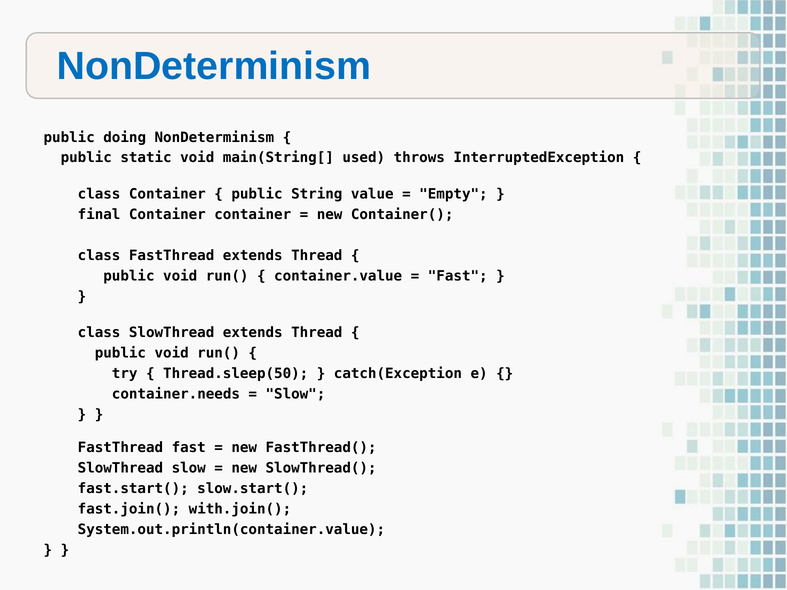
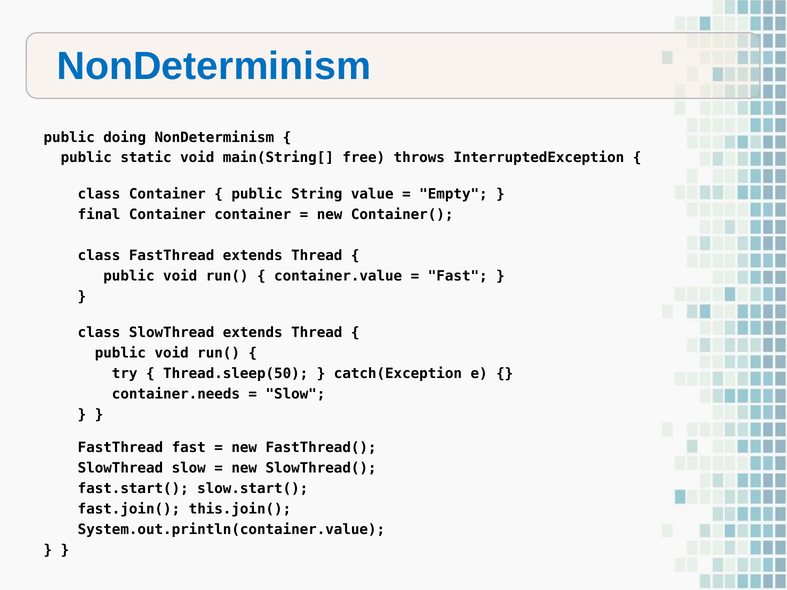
used: used -> free
with.join(: with.join( -> this.join(
